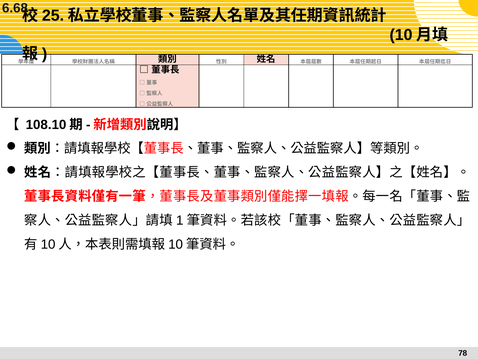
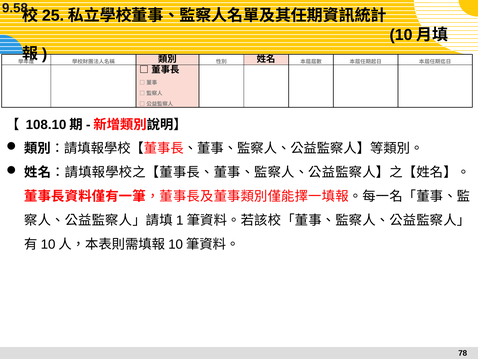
6.68: 6.68 -> 9.58
